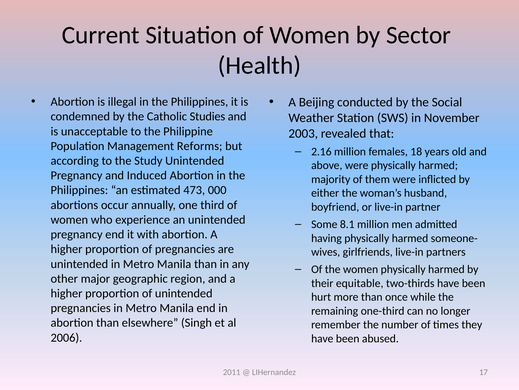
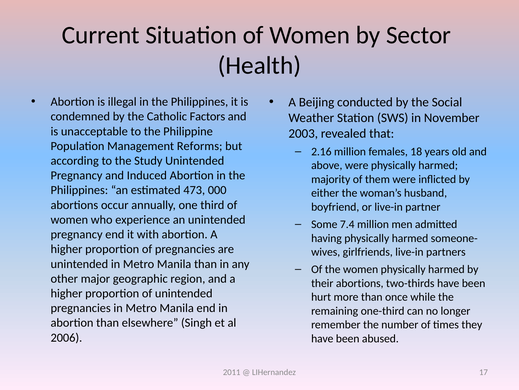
Studies: Studies -> Factors
8.1: 8.1 -> 7.4
their equitable: equitable -> abortions
